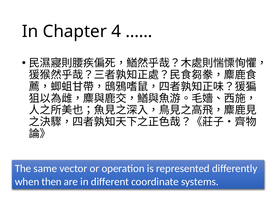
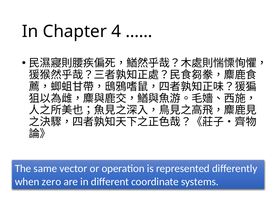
then: then -> zero
